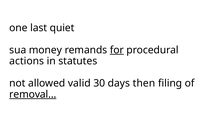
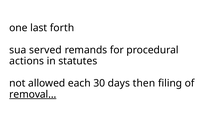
quiet: quiet -> forth
money: money -> served
for underline: present -> none
valid: valid -> each
